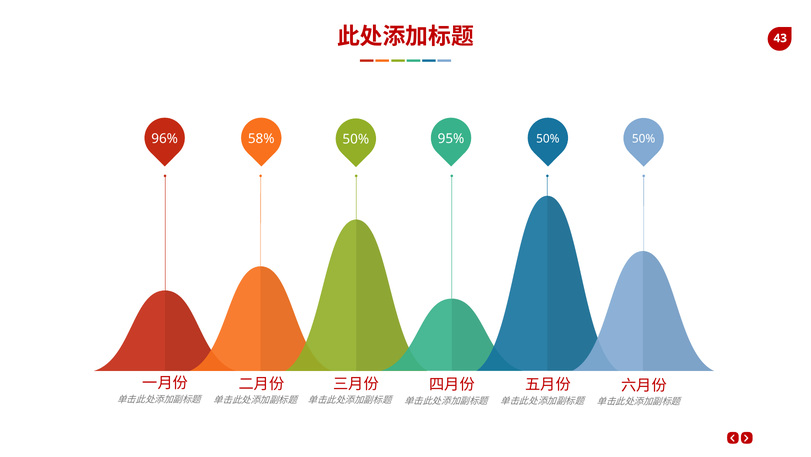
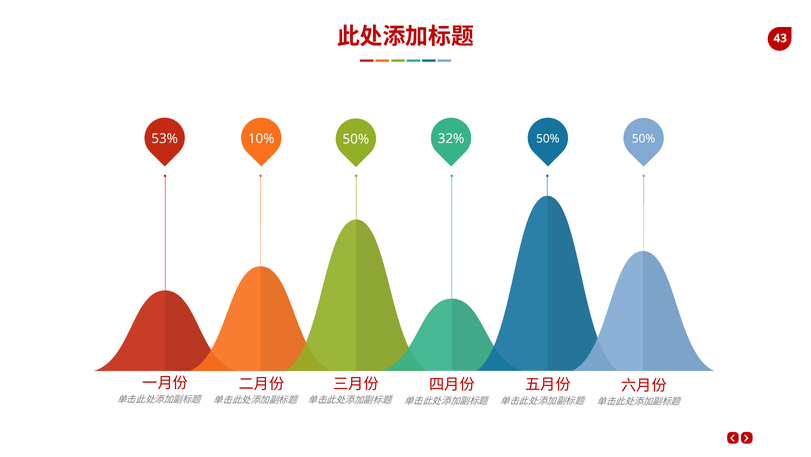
96%: 96% -> 53%
58%: 58% -> 10%
95%: 95% -> 32%
